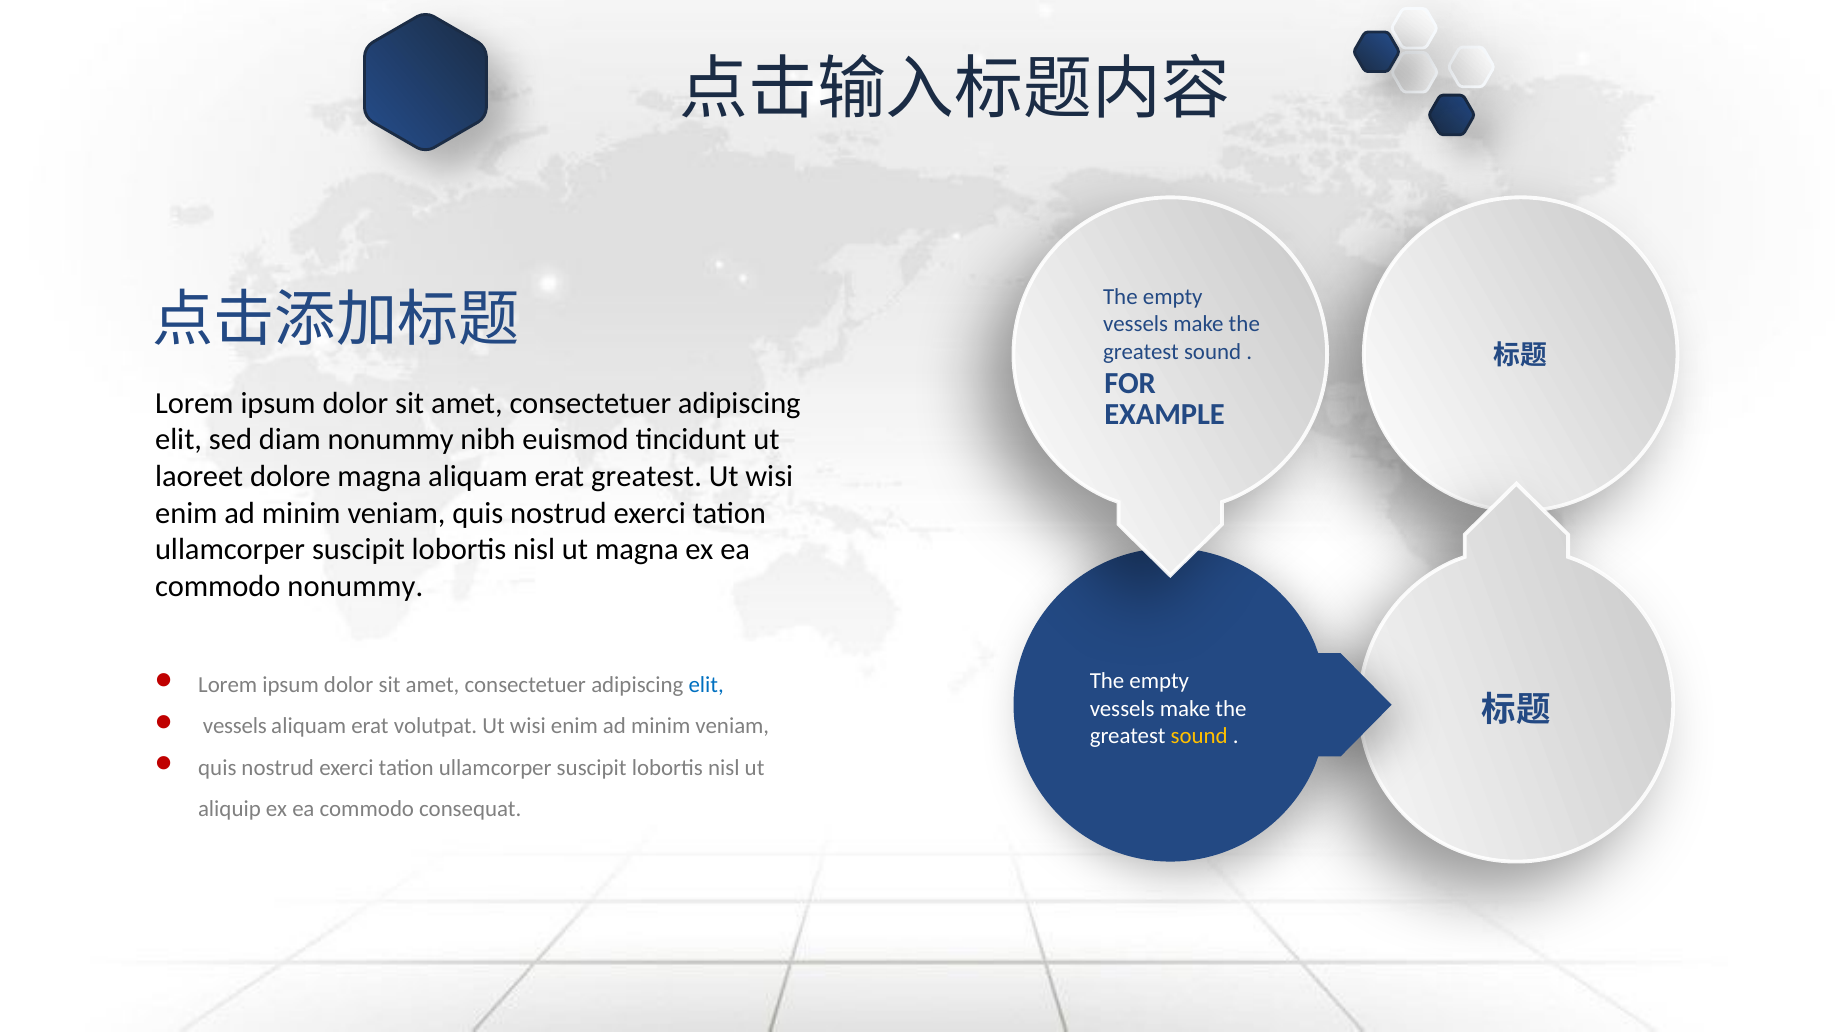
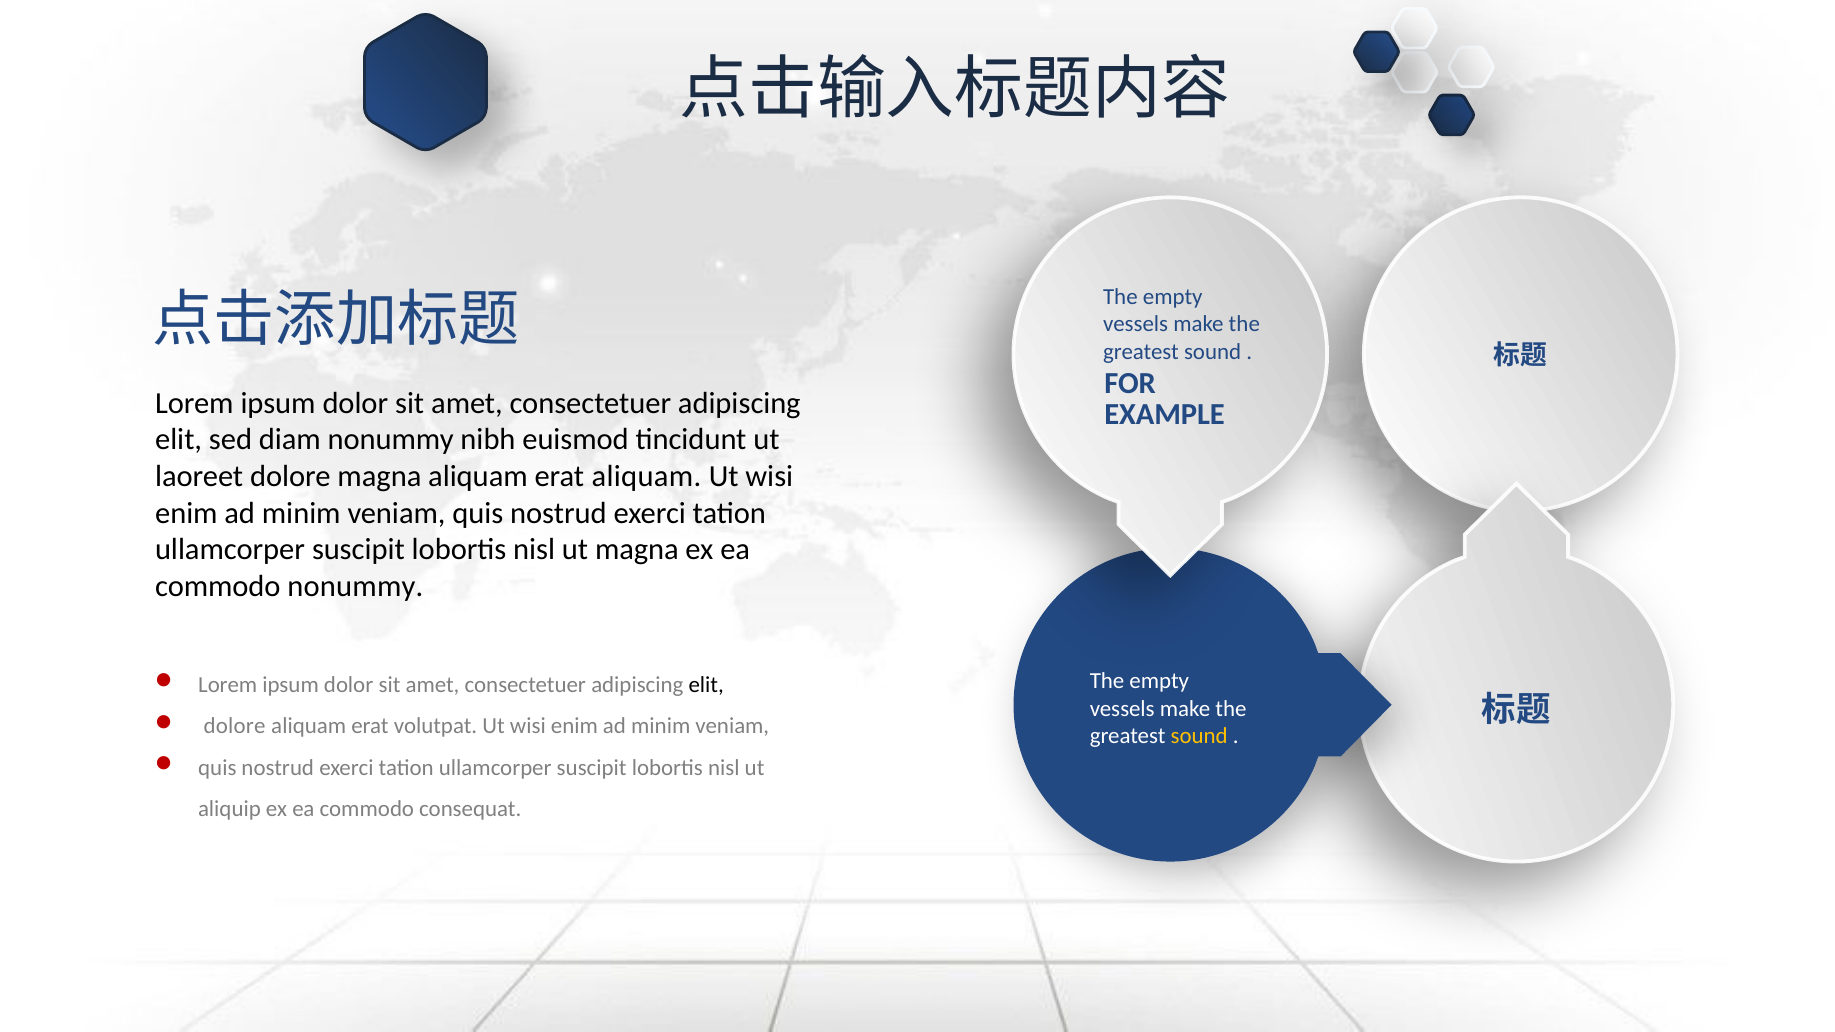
erat greatest: greatest -> aliquam
elit at (706, 685) colour: blue -> black
vessels at (235, 726): vessels -> dolore
